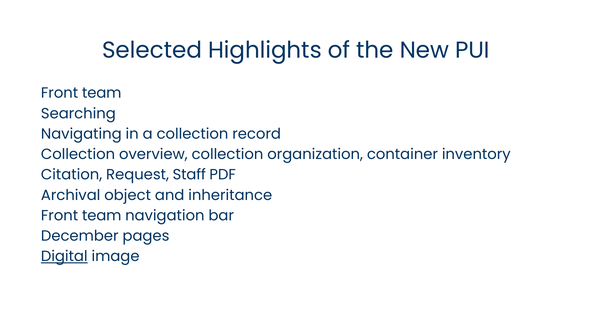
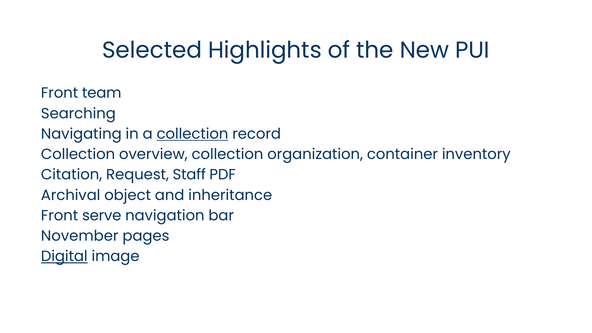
collection at (192, 134) underline: none -> present
team at (102, 216): team -> serve
December: December -> November
